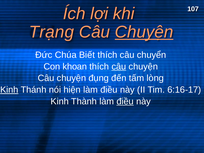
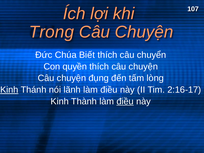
Trạng: Trạng -> Trong
Chuyện at (144, 32) underline: present -> none
khoan: khoan -> quyền
câu at (119, 67) underline: present -> none
hiện: hiện -> lãnh
6:16-17: 6:16-17 -> 2:16-17
